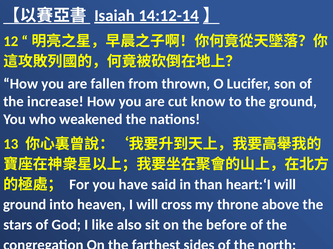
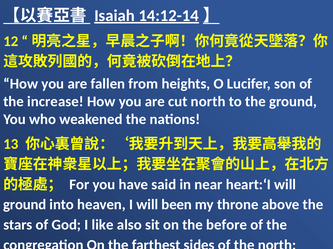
thrown: thrown -> heights
cut know: know -> north
than: than -> near
cross: cross -> been
